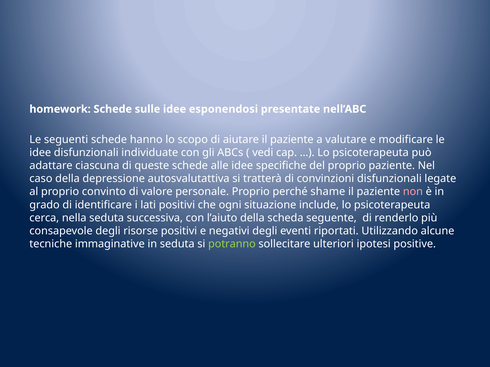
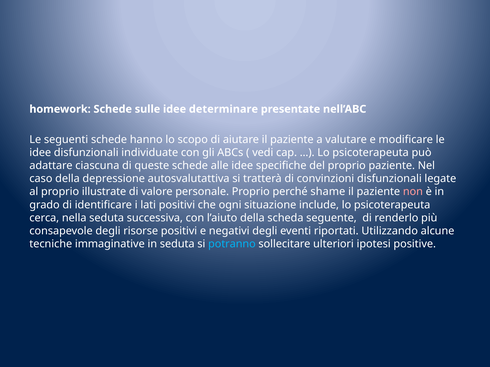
esponendosi: esponendosi -> determinare
convinto: convinto -> illustrate
potranno colour: light green -> light blue
